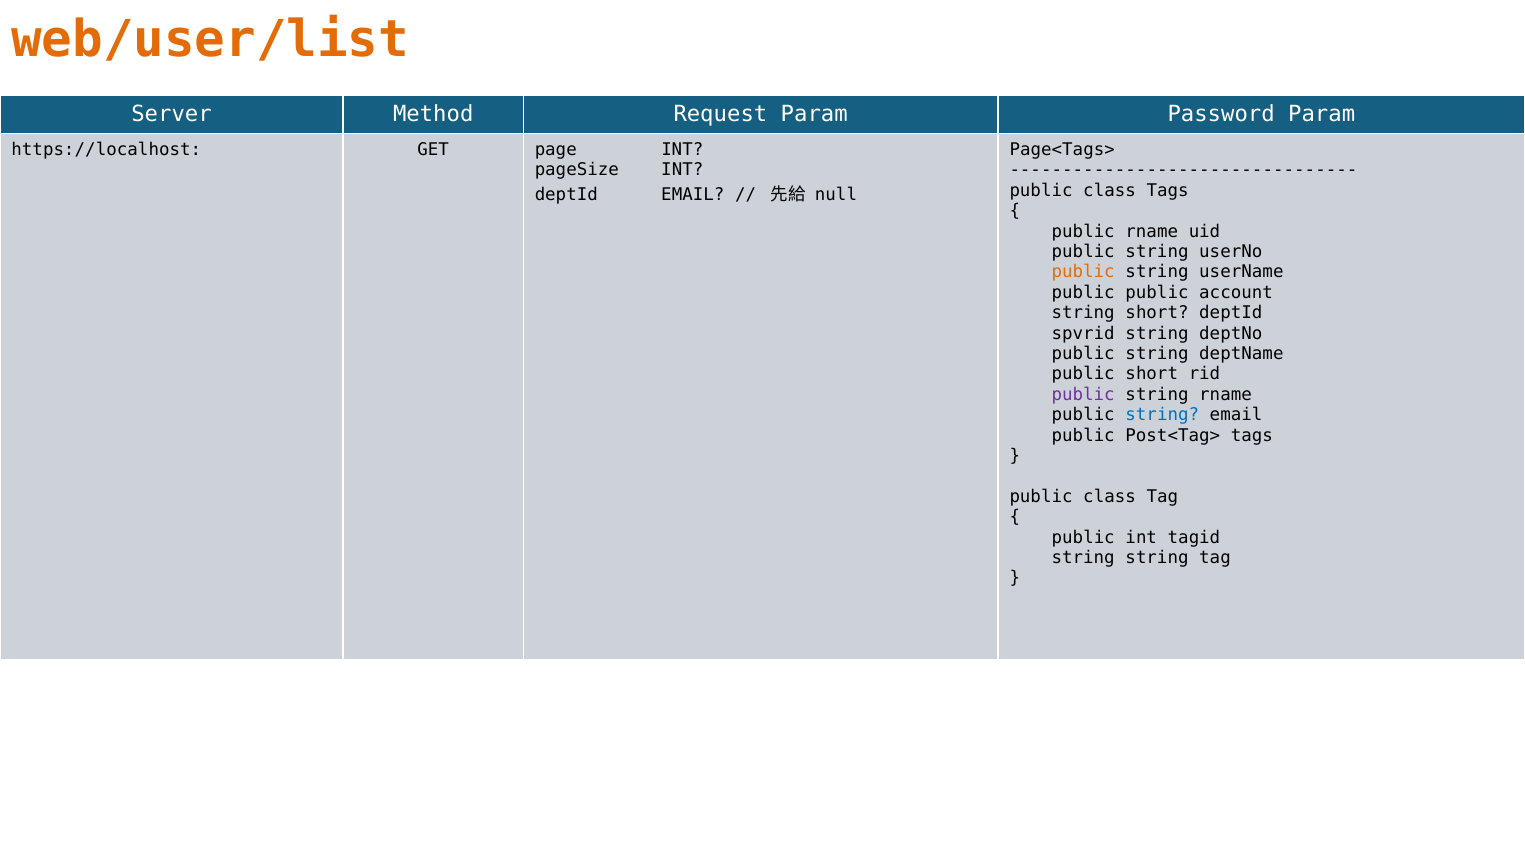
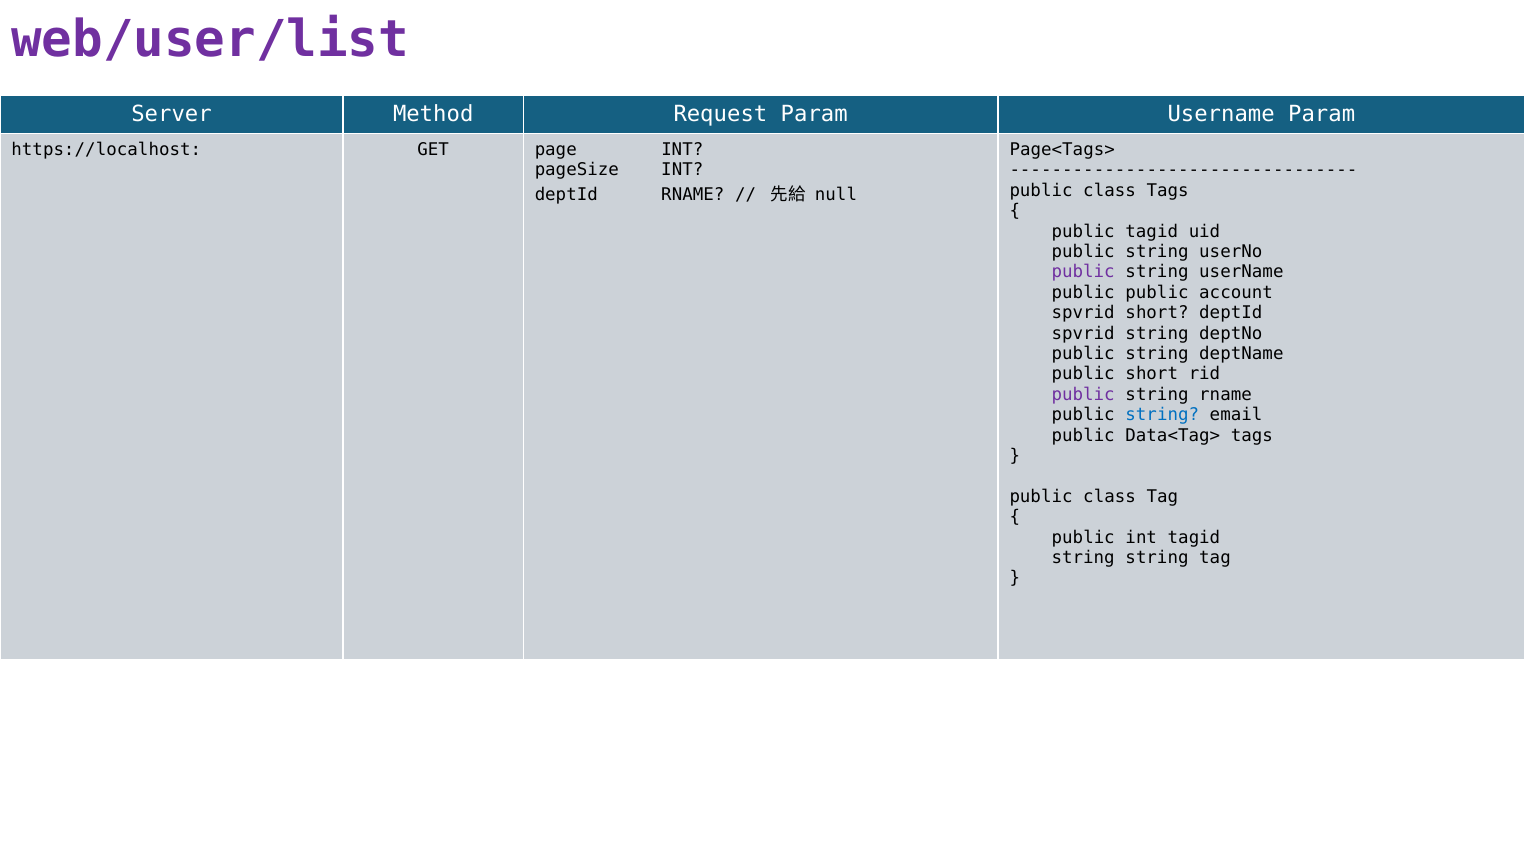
web/user/list colour: orange -> purple
Param Password: Password -> Username
deptId EMAIL: EMAIL -> RNAME
public rname: rname -> tagid
public at (1083, 272) colour: orange -> purple
string at (1083, 313): string -> spvrid
Post<Tag>: Post<Tag> -> Data<Tag>
